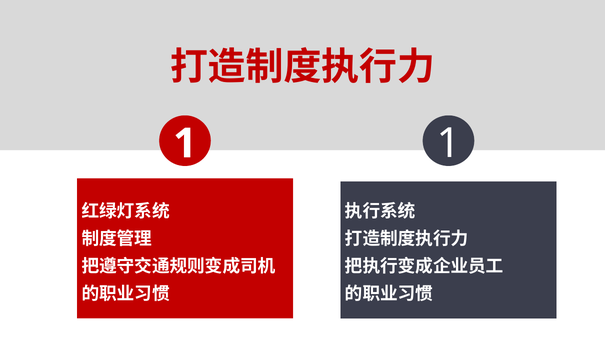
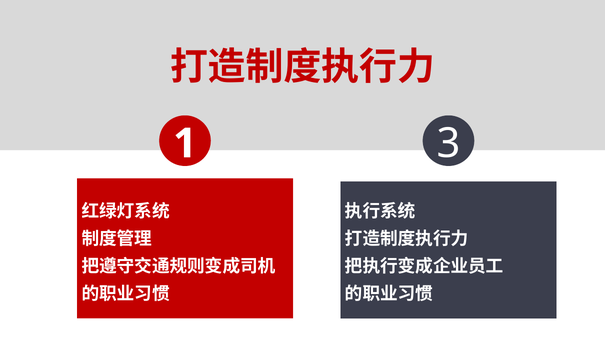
1 1: 1 -> 3
